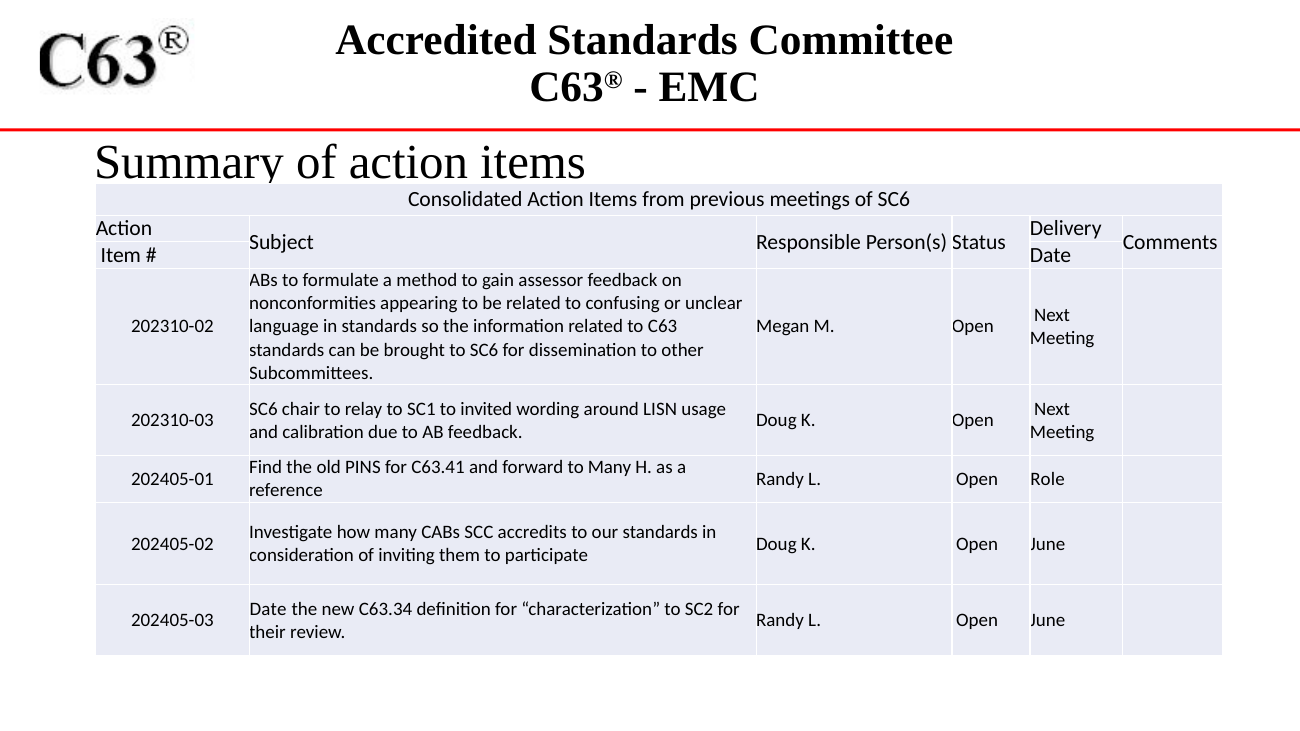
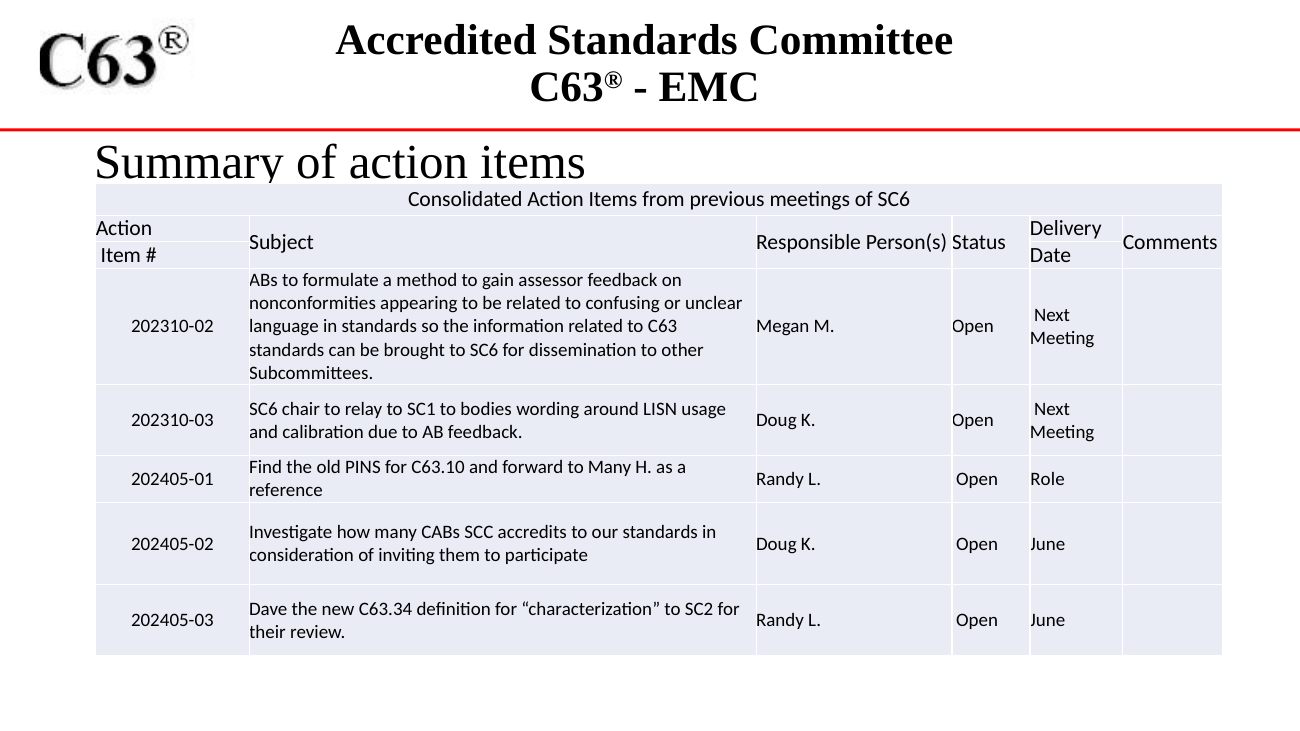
invited: invited -> bodies
C63.41: C63.41 -> C63.10
Date at (268, 609): Date -> Dave
